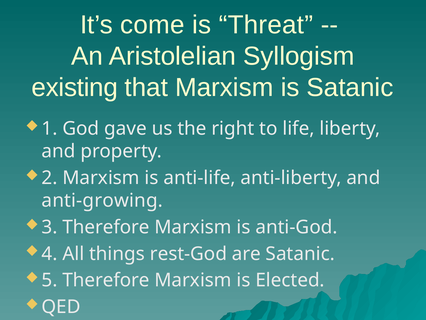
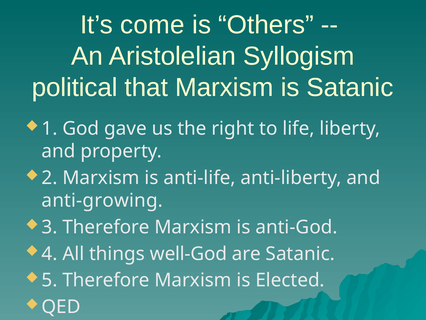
Threat: Threat -> Others
existing: existing -> political
rest-God: rest-God -> well-God
